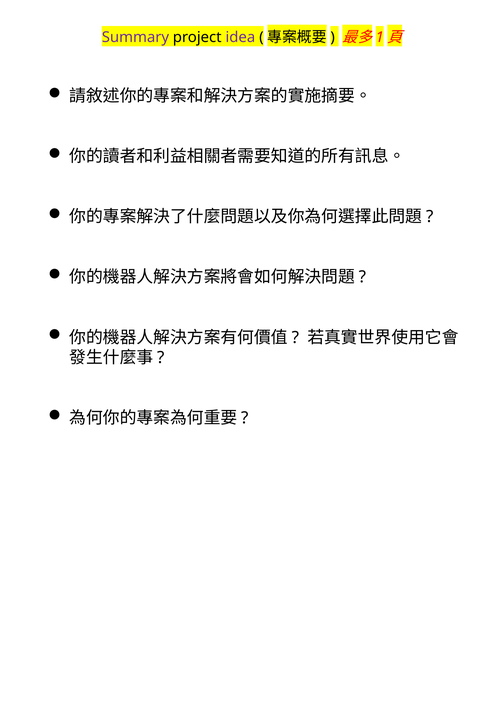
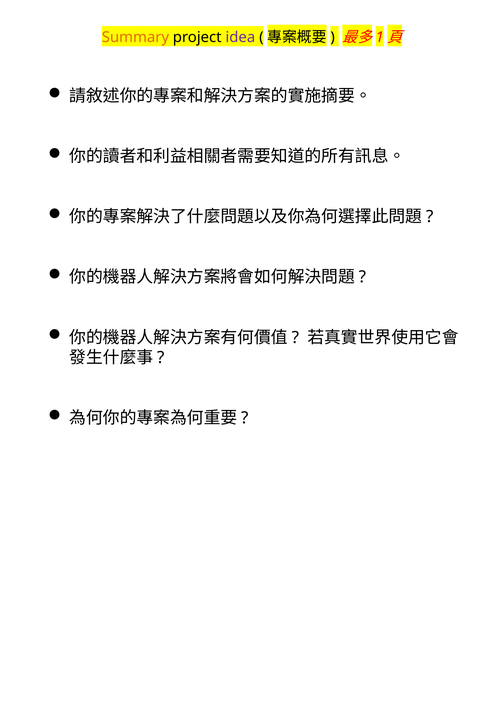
Summary colour: purple -> orange
